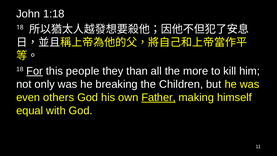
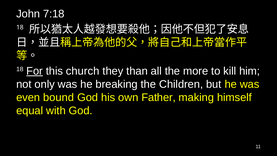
1:18: 1:18 -> 7:18
people: people -> church
others: others -> bound
Father underline: present -> none
